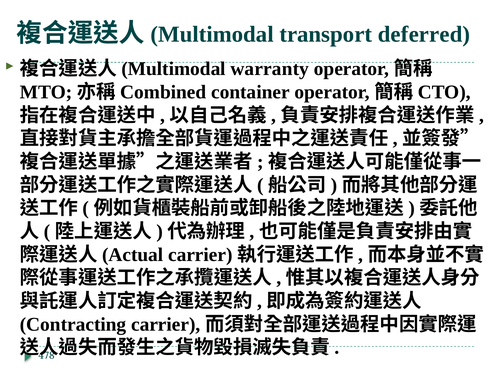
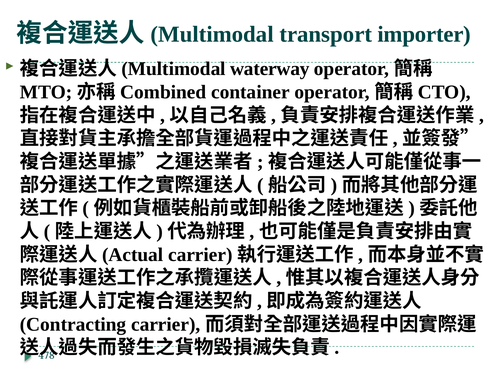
deferred: deferred -> importer
warranty: warranty -> waterway
